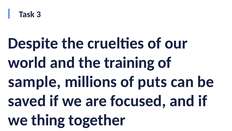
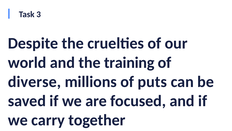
sample: sample -> diverse
thing: thing -> carry
